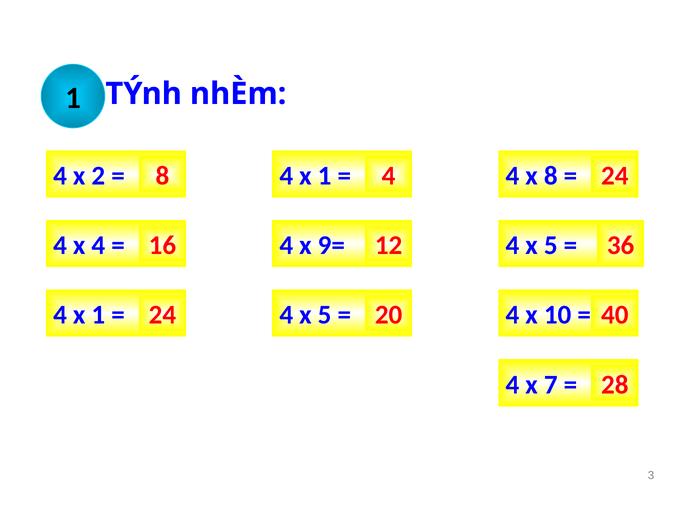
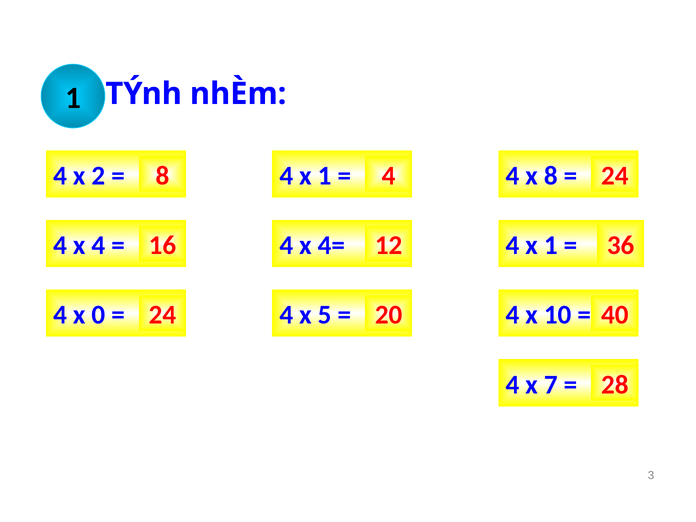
9=: 9= -> 4=
5 at (551, 245): 5 -> 1
1 at (98, 315): 1 -> 0
